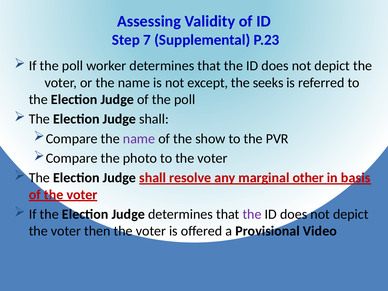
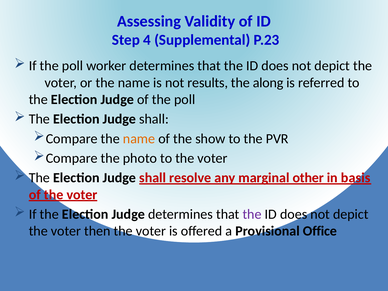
7: 7 -> 4
except: except -> results
seeks: seeks -> along
name at (139, 139) colour: purple -> orange
Video: Video -> Office
